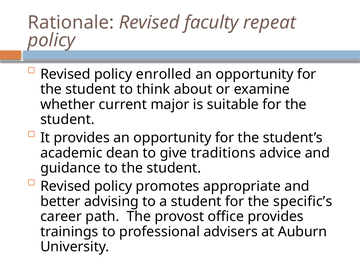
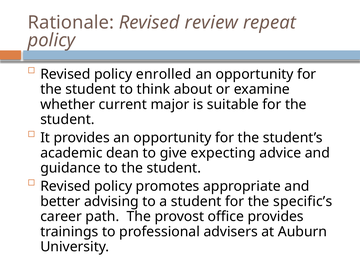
faculty: faculty -> review
traditions: traditions -> expecting
